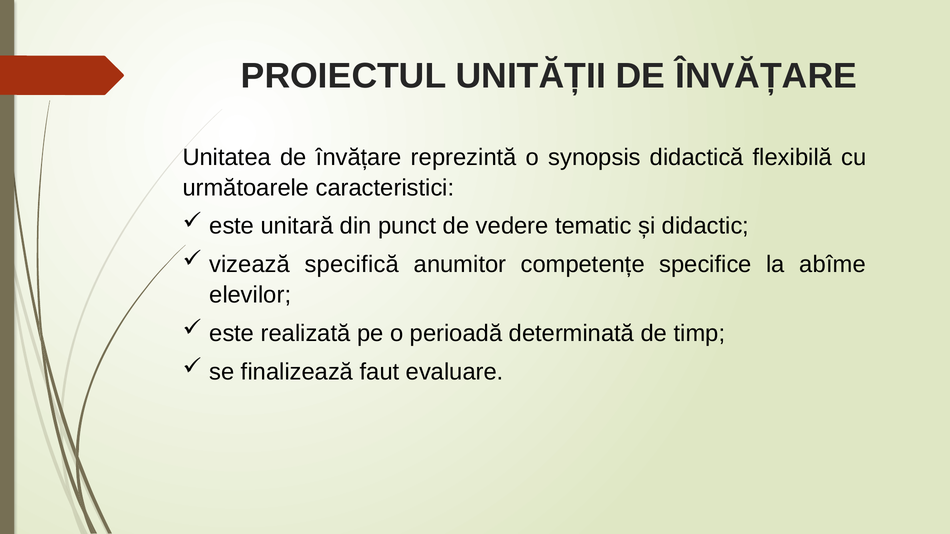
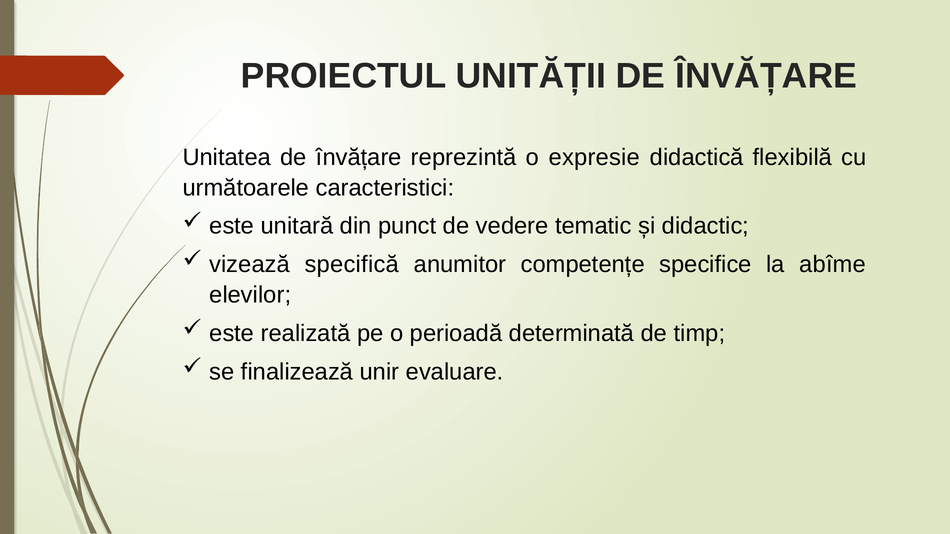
synopsis: synopsis -> expresie
faut: faut -> unir
